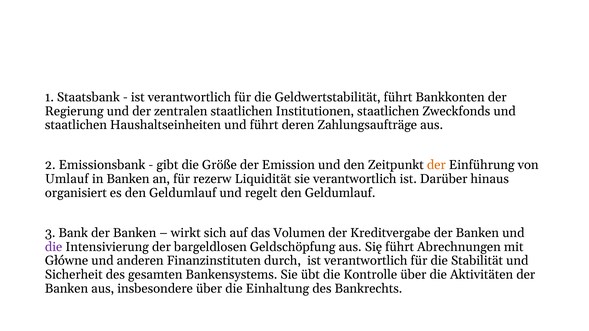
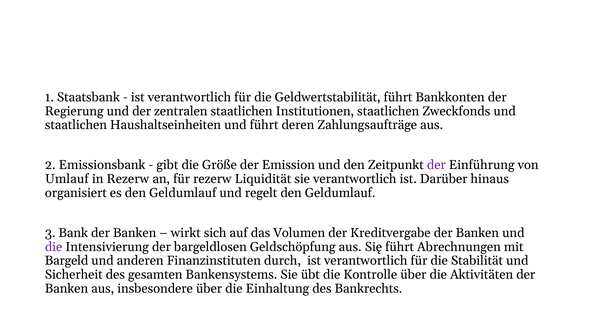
der at (436, 165) colour: orange -> purple
in Banken: Banken -> Rezerw
Główne: Główne -> Bargeld
